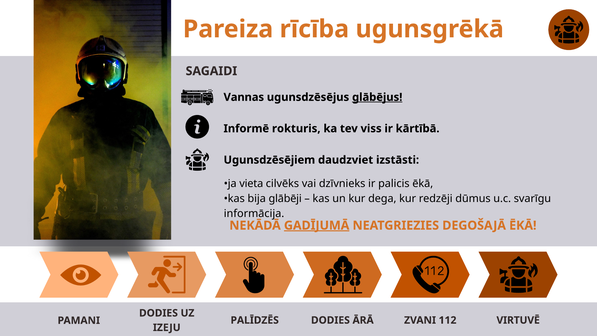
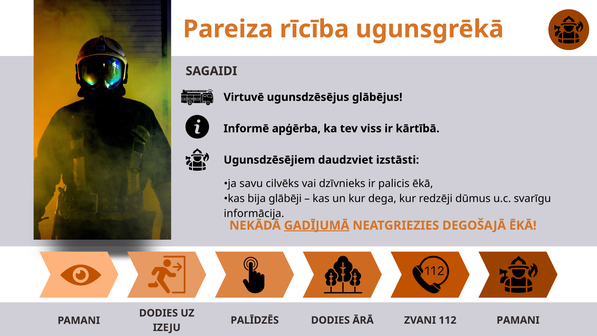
Vannas: Vannas -> Virtuvē
glābējus underline: present -> none
rokturis: rokturis -> apģērba
vieta: vieta -> savu
ĀRĀ VIRTUVĒ: VIRTUVĒ -> PAMANI
